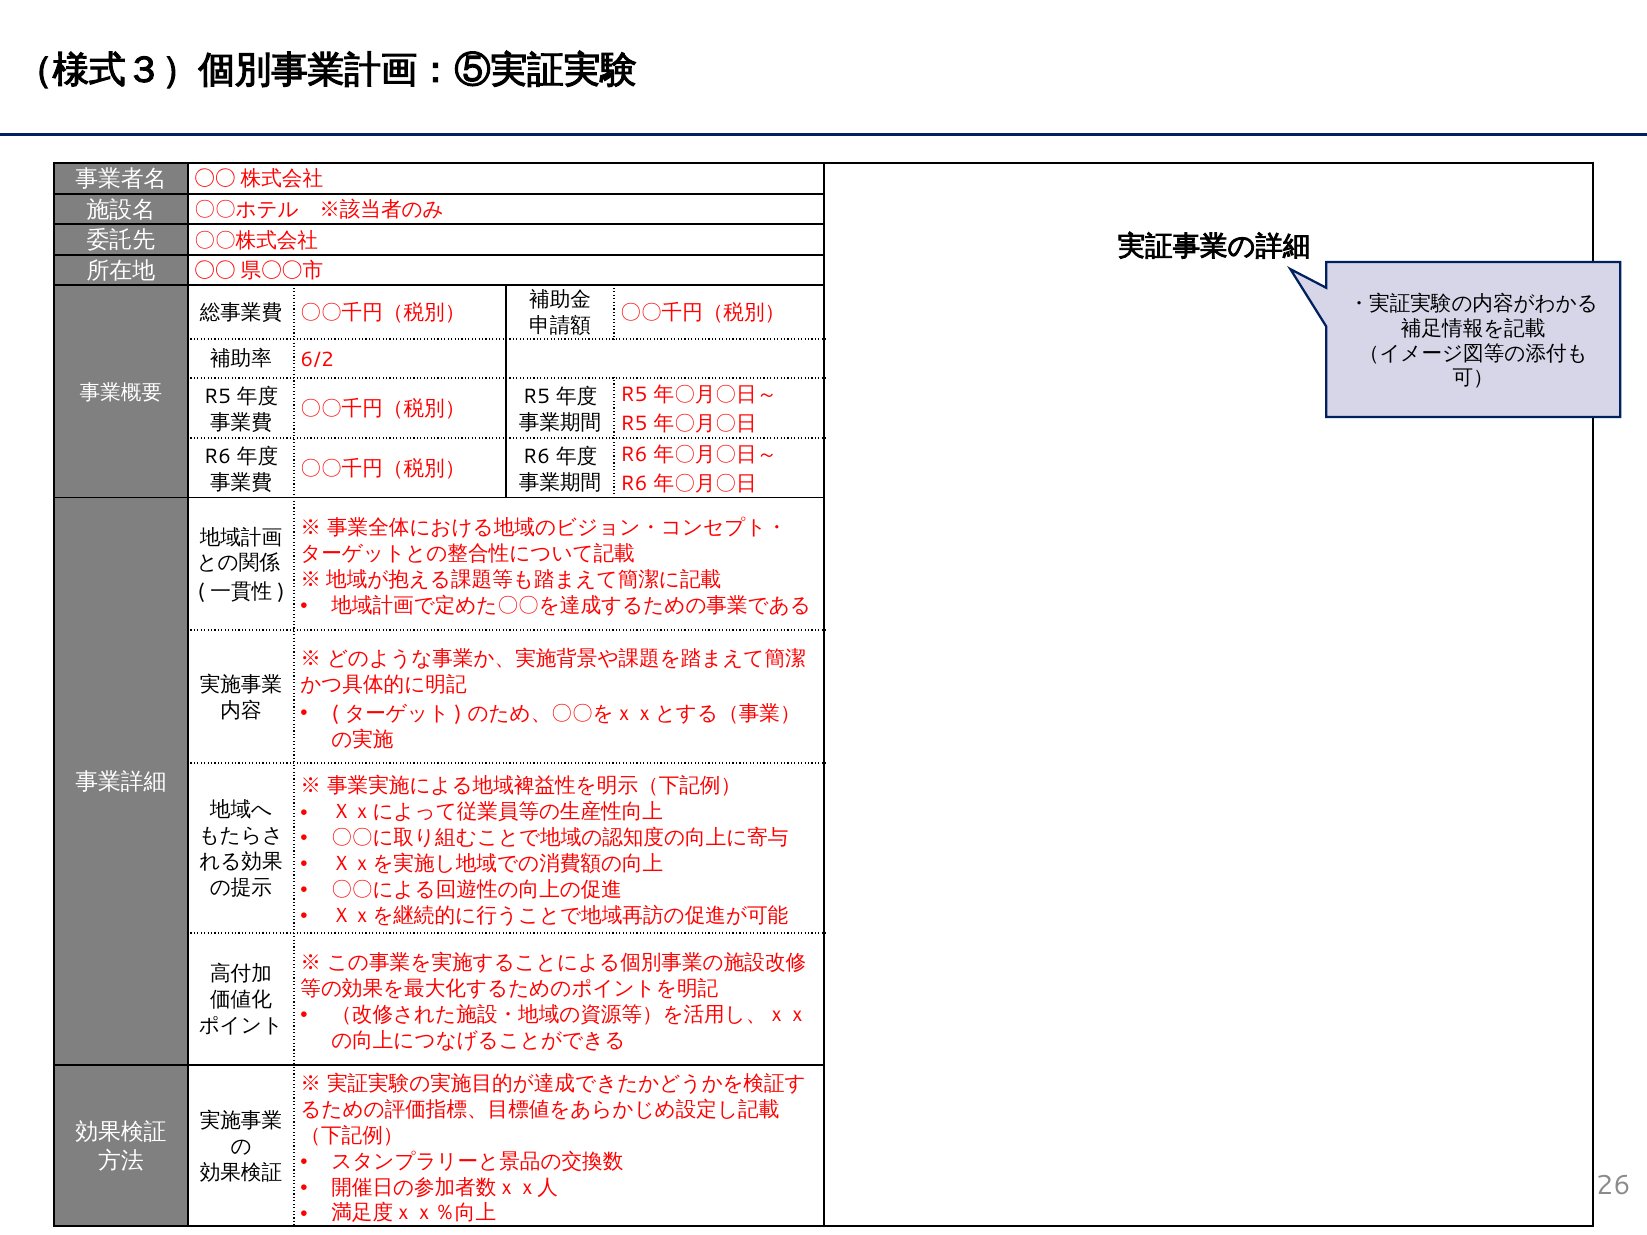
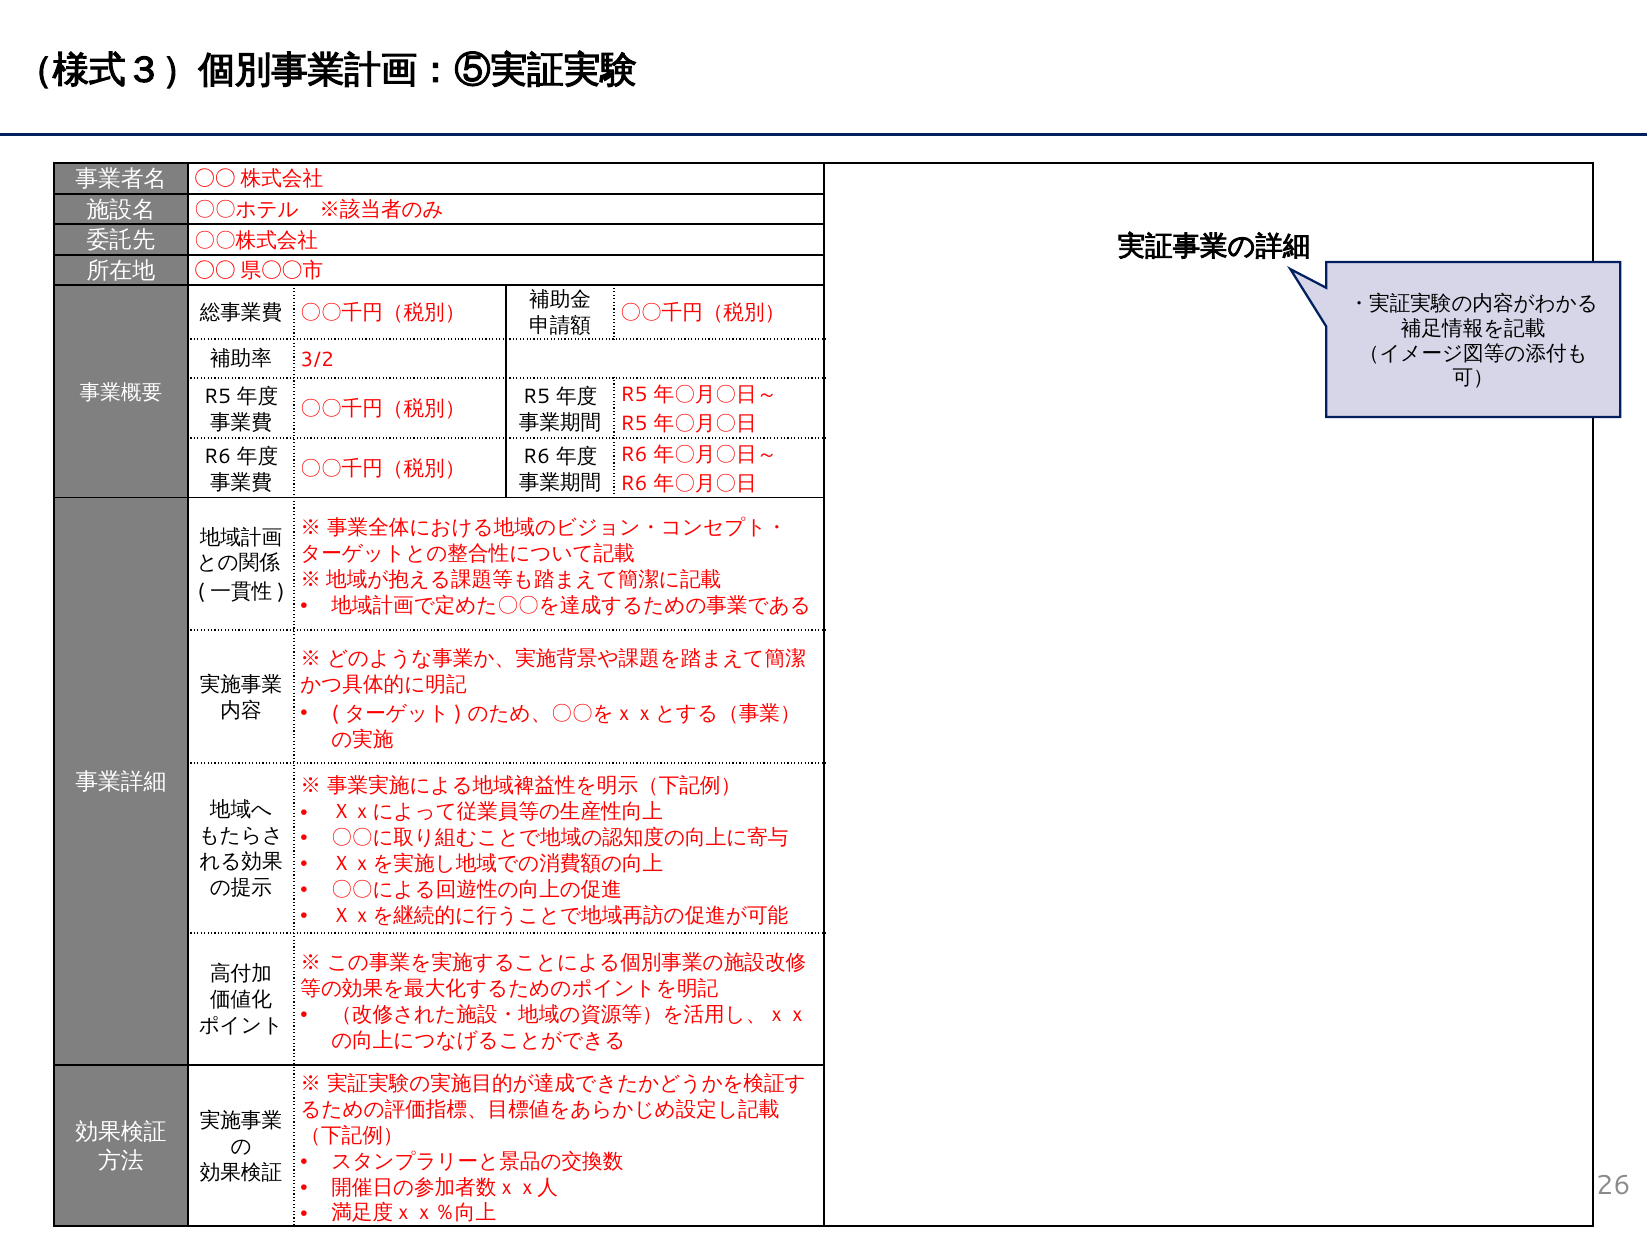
6/2: 6/2 -> 3/2
